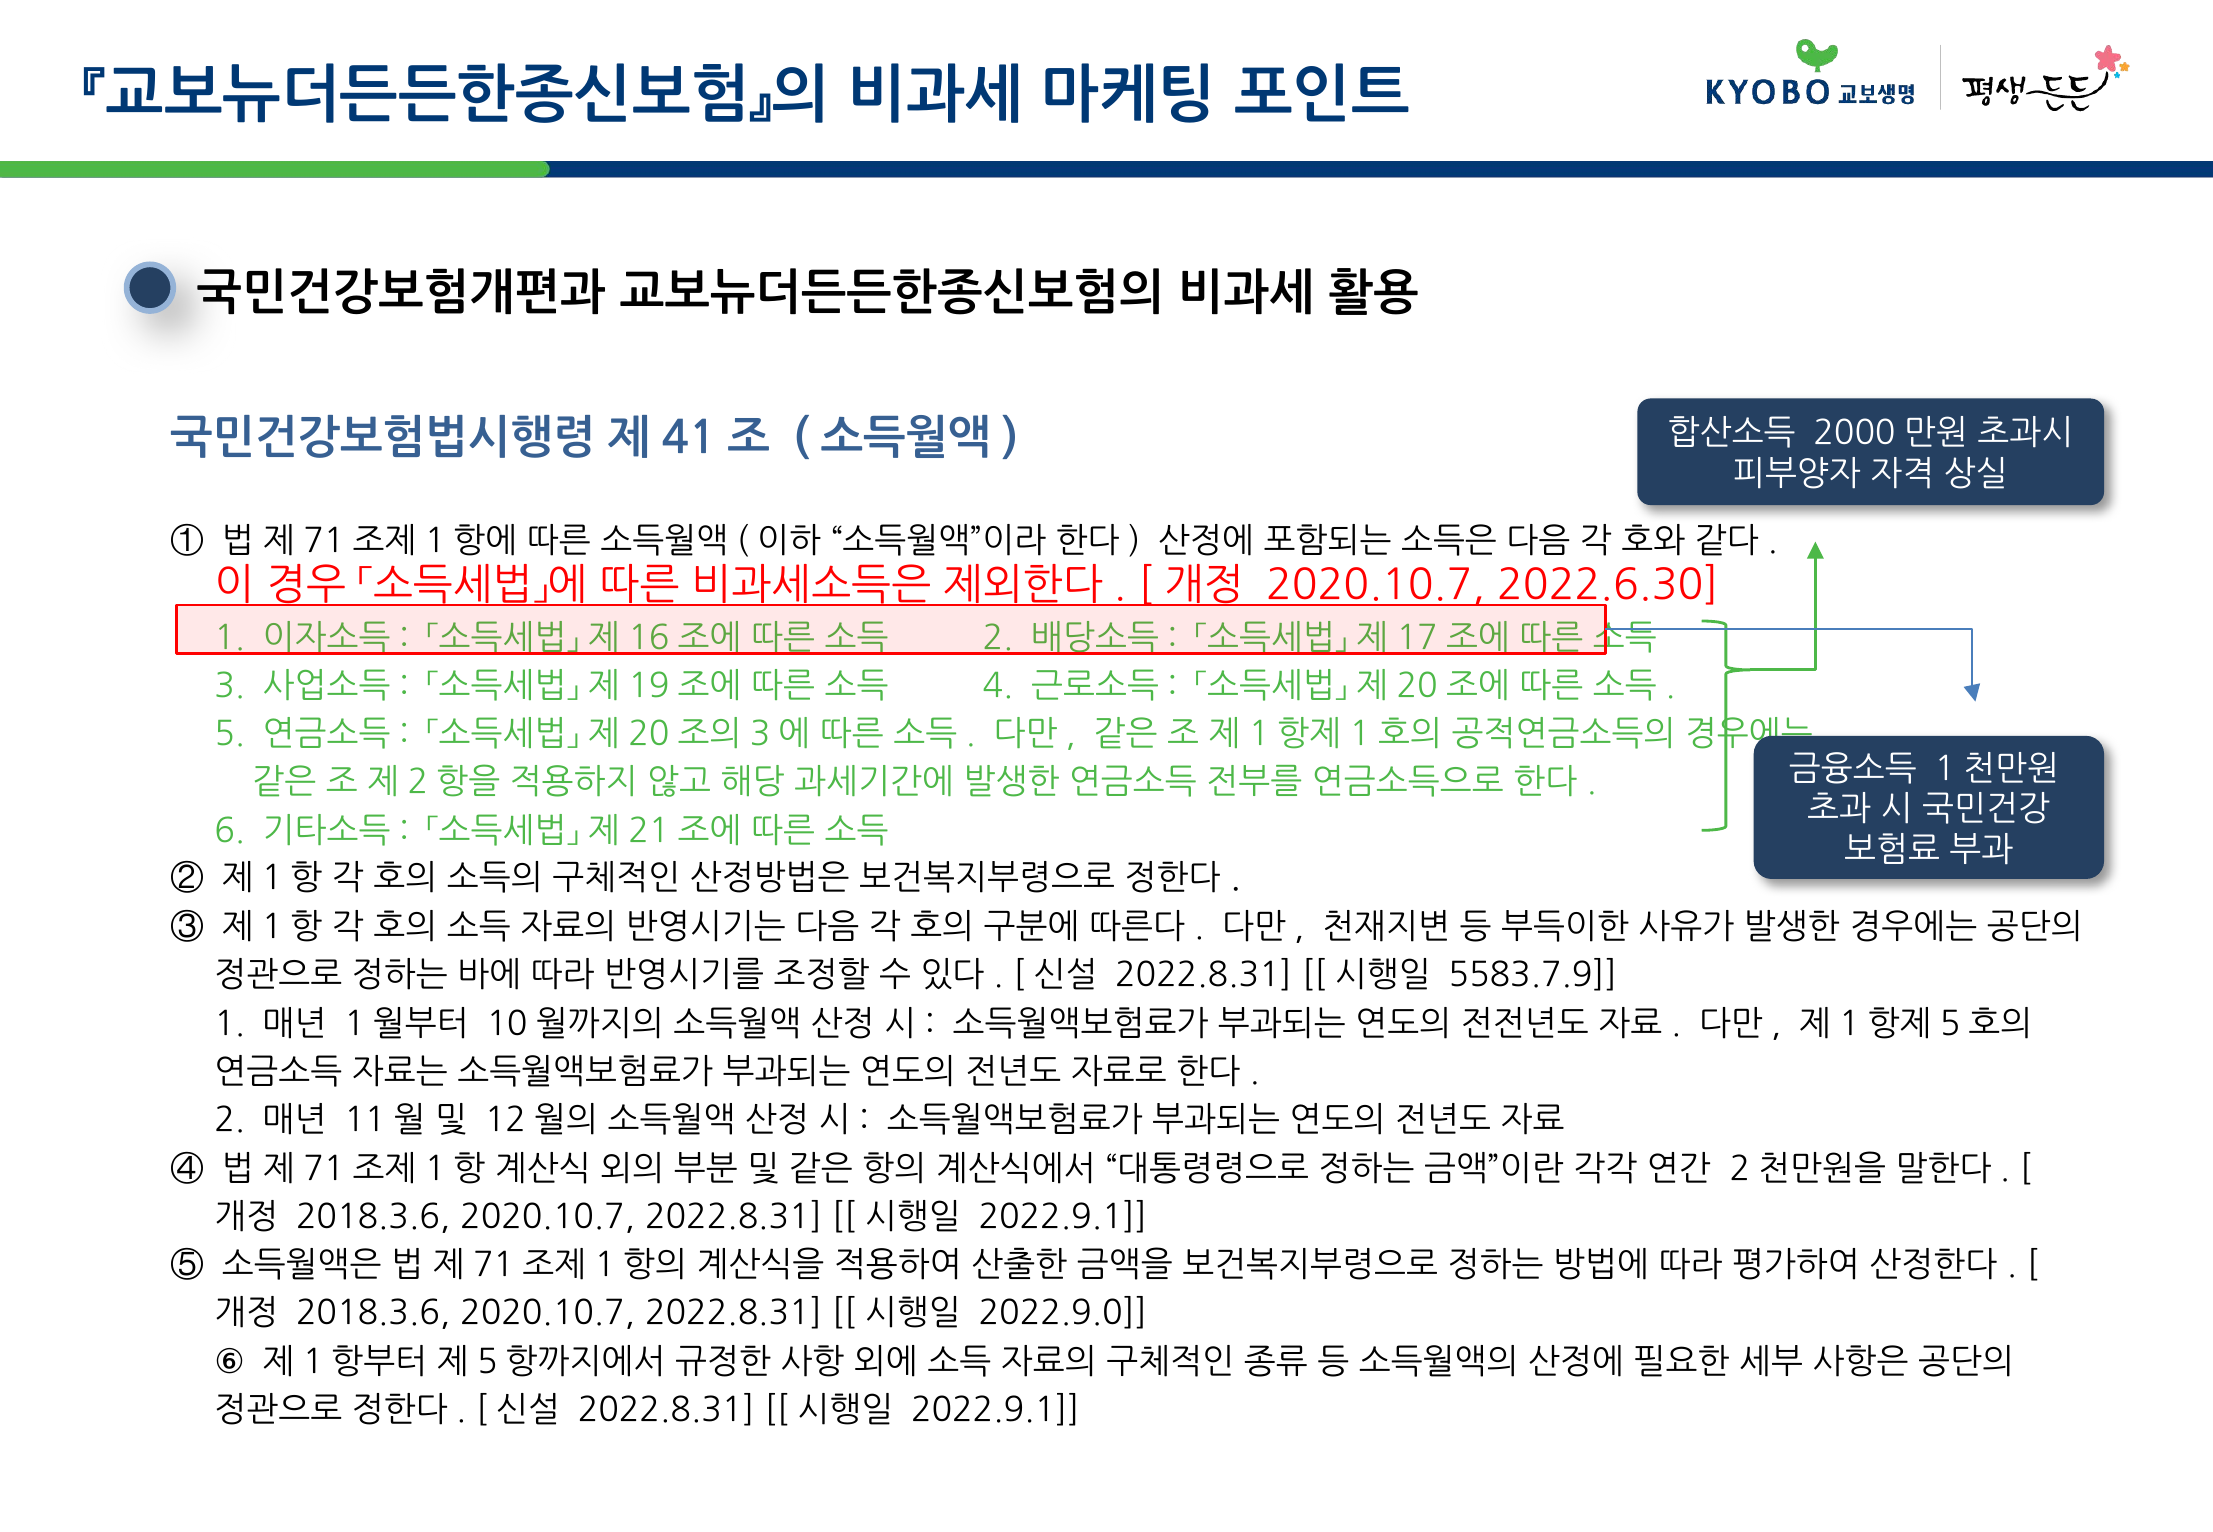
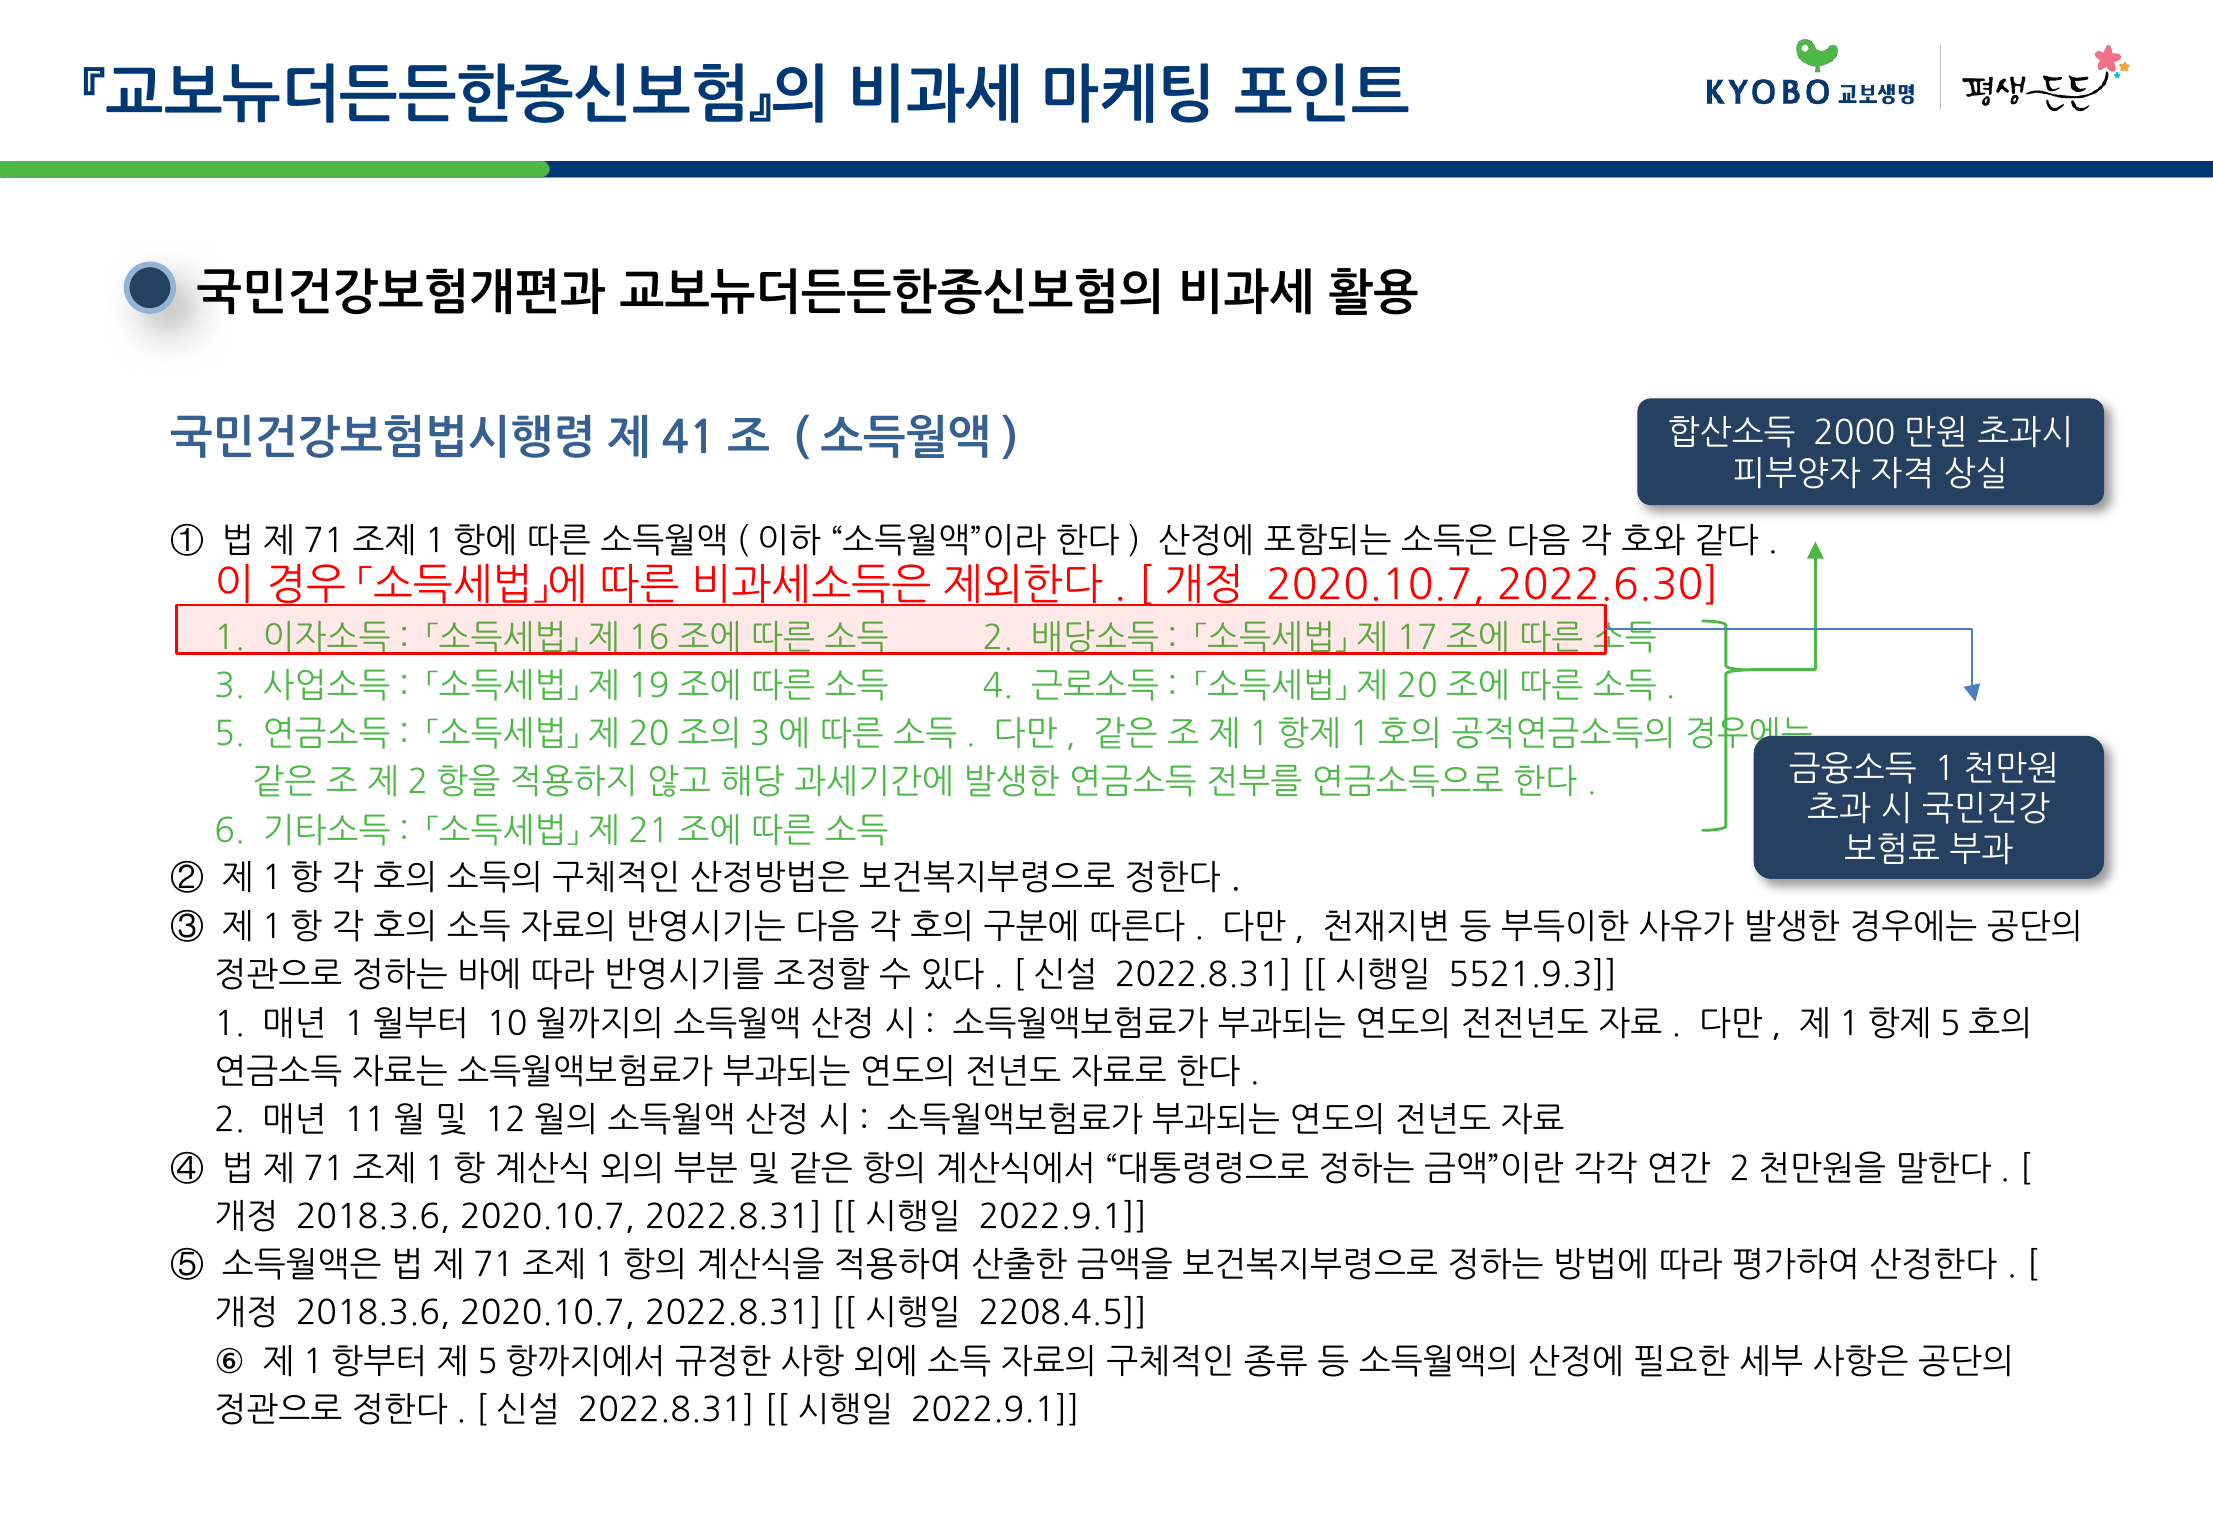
5583.7.9: 5583.7.9 -> 5521.9.3
2022.9.0: 2022.9.0 -> 2208.4.5
